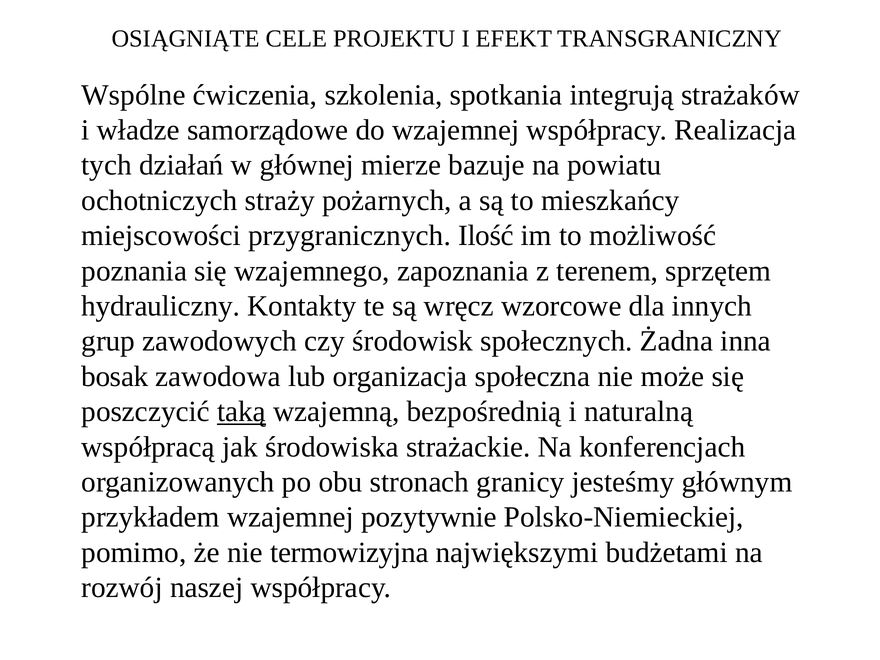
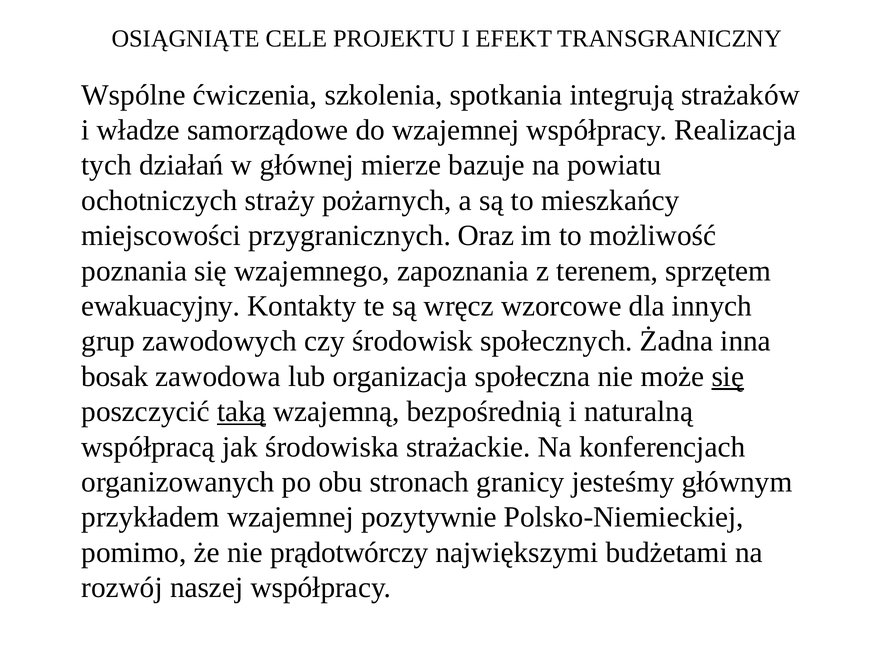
Ilość: Ilość -> Oraz
hydrauliczny: hydrauliczny -> ewakuacyjny
się at (728, 377) underline: none -> present
termowizyjna: termowizyjna -> prądotwórczy
